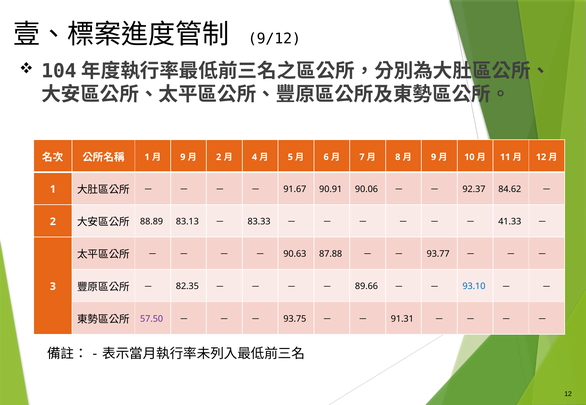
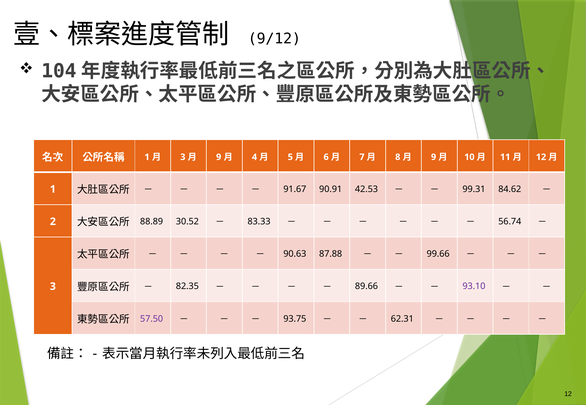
9 at (183, 157): 9 -> 3
2 at (219, 157): 2 -> 9
90.06: 90.06 -> 42.53
92.37: 92.37 -> 99.31
83.13: 83.13 -> 30.52
41.33: 41.33 -> 56.74
93.77: 93.77 -> 99.66
93.10 colour: blue -> purple
91.31: 91.31 -> 62.31
